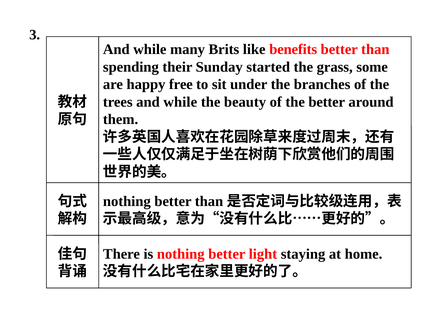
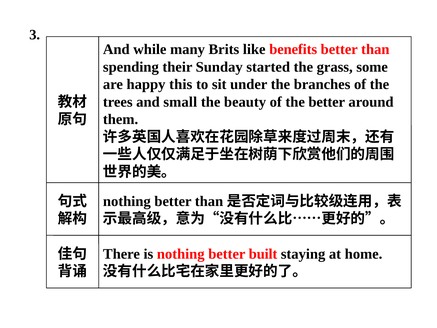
free: free -> this
trees and while: while -> small
light: light -> built
